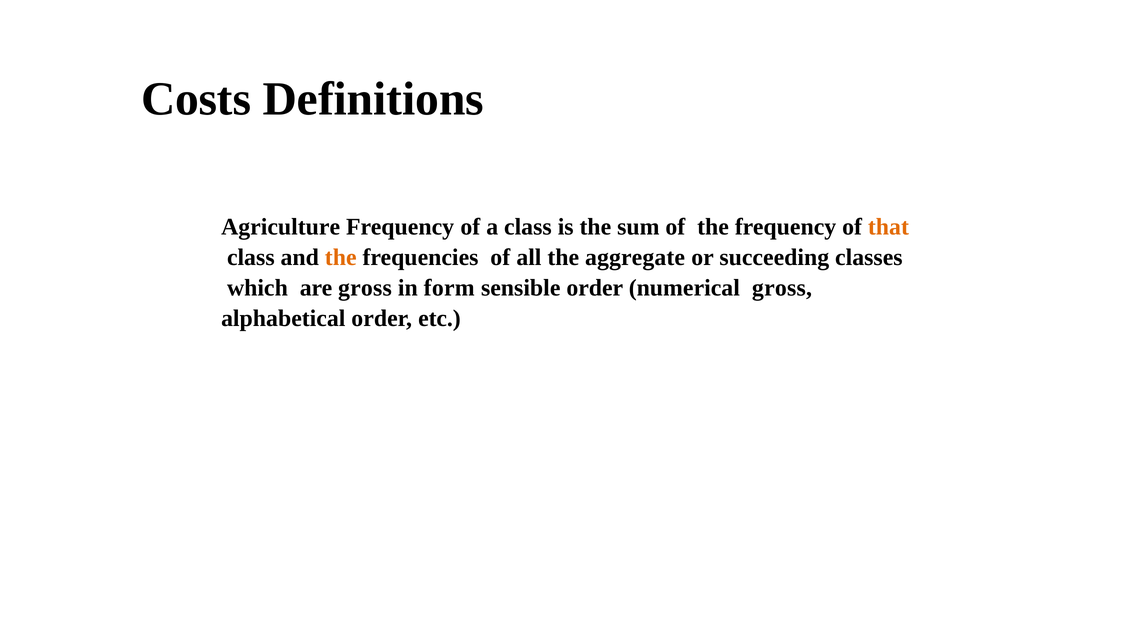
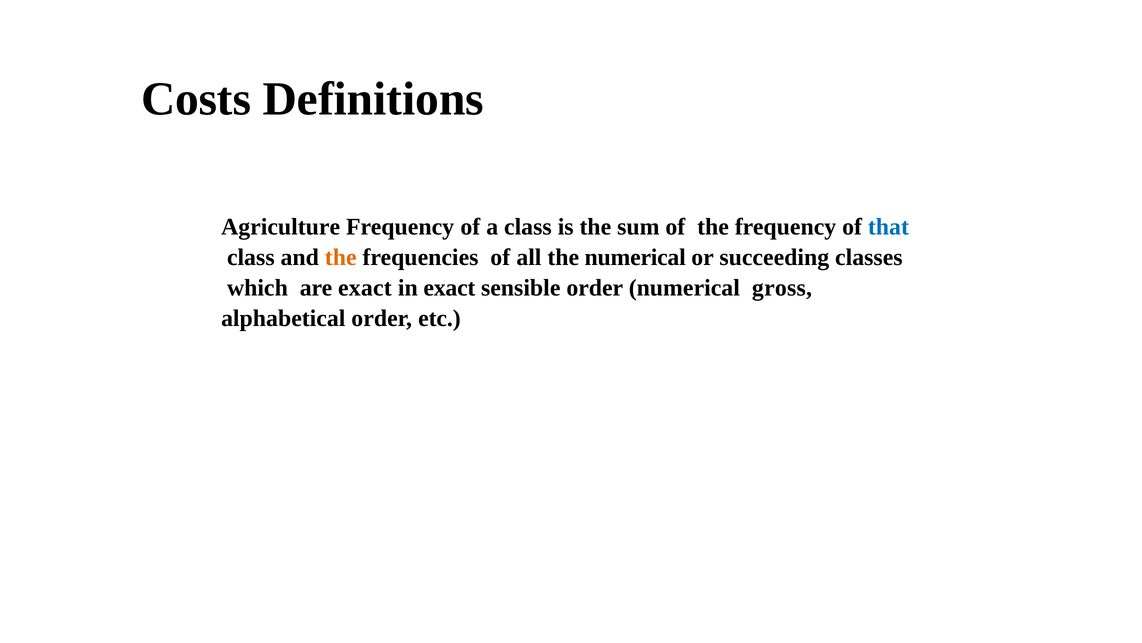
that colour: orange -> blue
the aggregate: aggregate -> numerical
are gross: gross -> exact
in form: form -> exact
